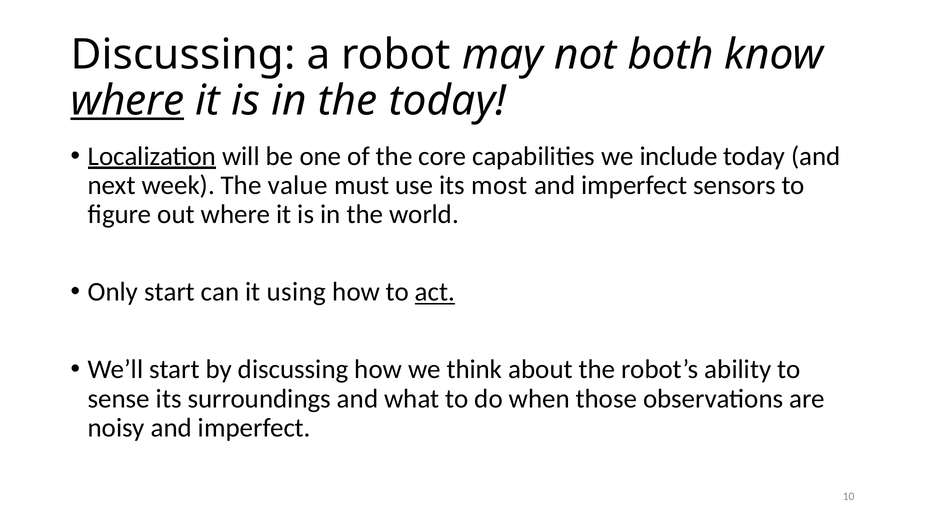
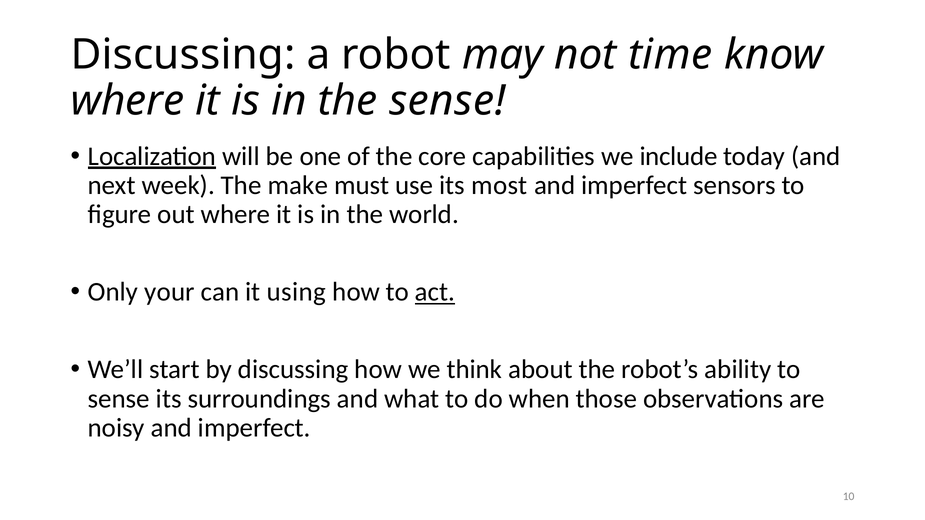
both: both -> time
where at (127, 101) underline: present -> none
the today: today -> sense
value: value -> make
Only start: start -> your
